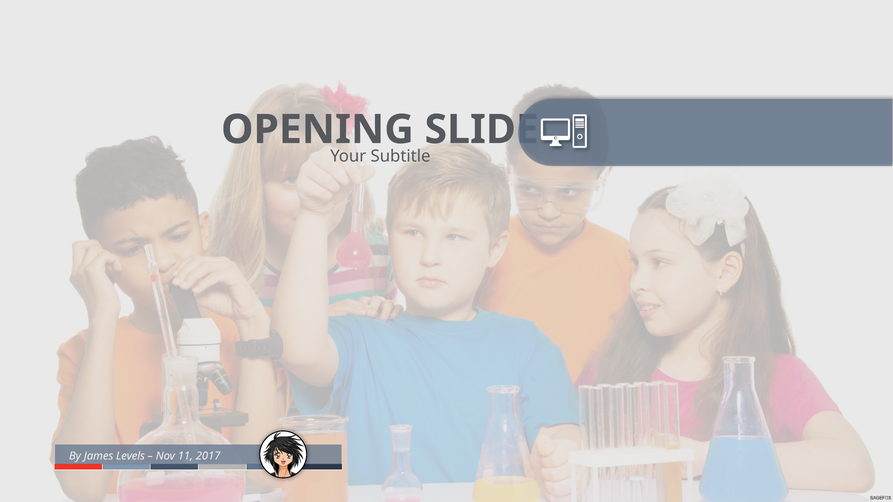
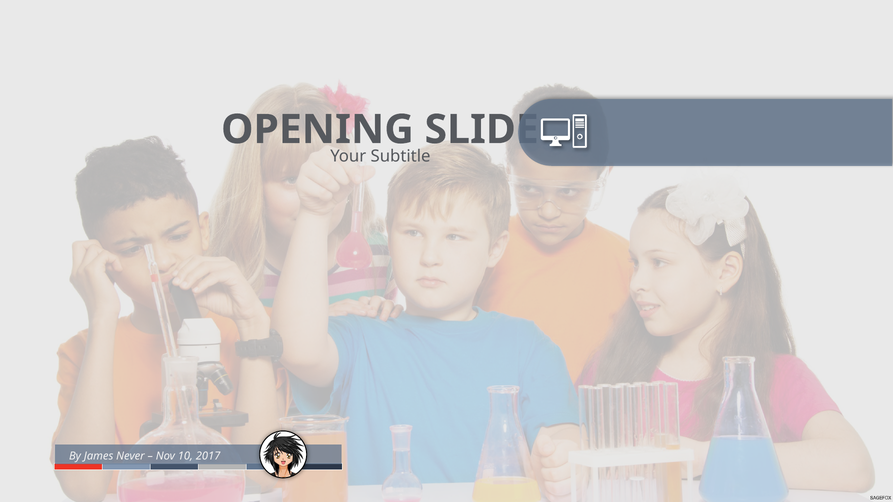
Levels: Levels -> Never
11: 11 -> 10
